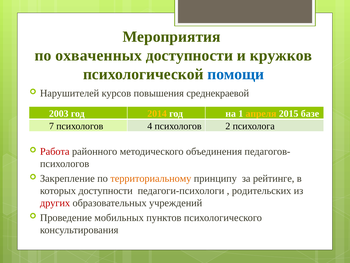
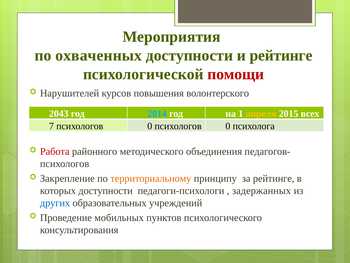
и кружков: кружков -> рейтинге
помощи colour: blue -> red
среднекраевой: среднекраевой -> волонтерского
2003: 2003 -> 2043
2014 colour: yellow -> light blue
базе: базе -> всех
7 психологов 4: 4 -> 0
2 at (228, 126): 2 -> 0
родительских: родительских -> задержанных
других colour: red -> blue
